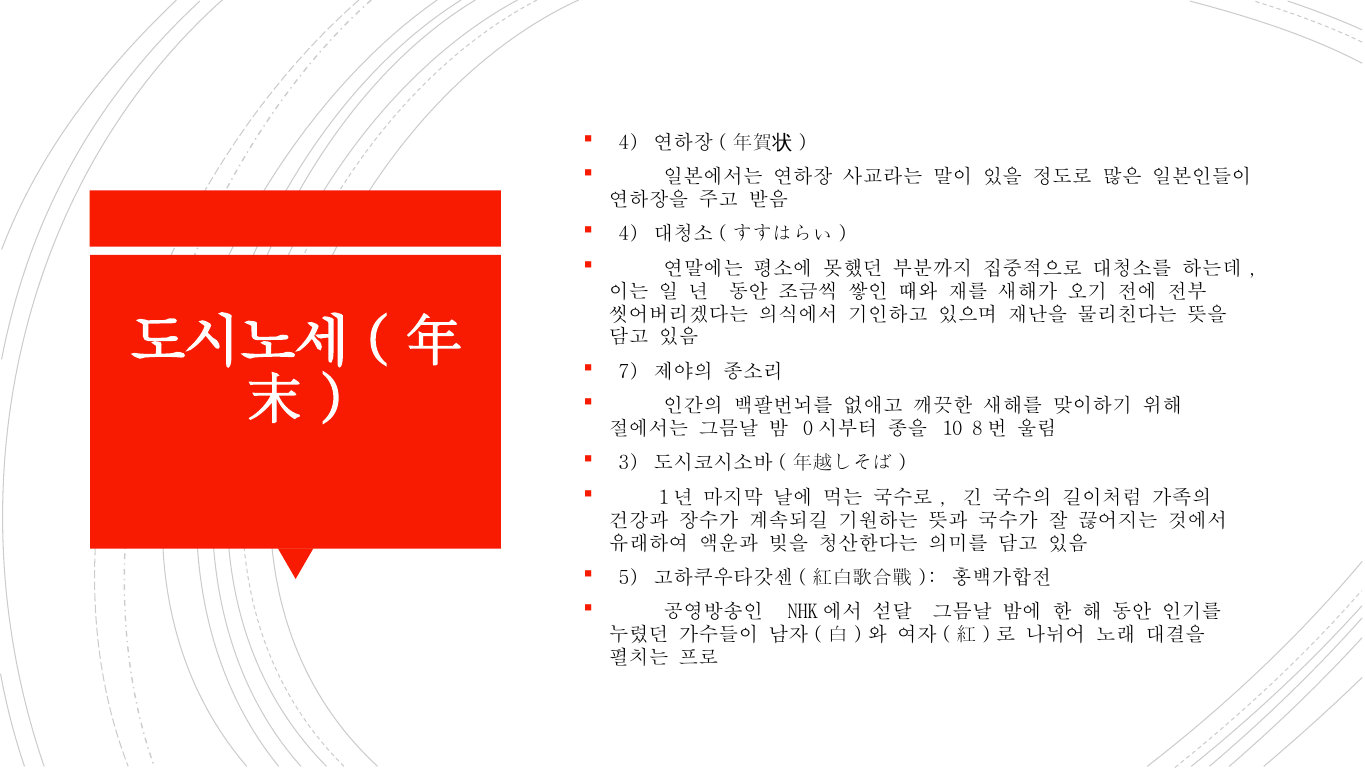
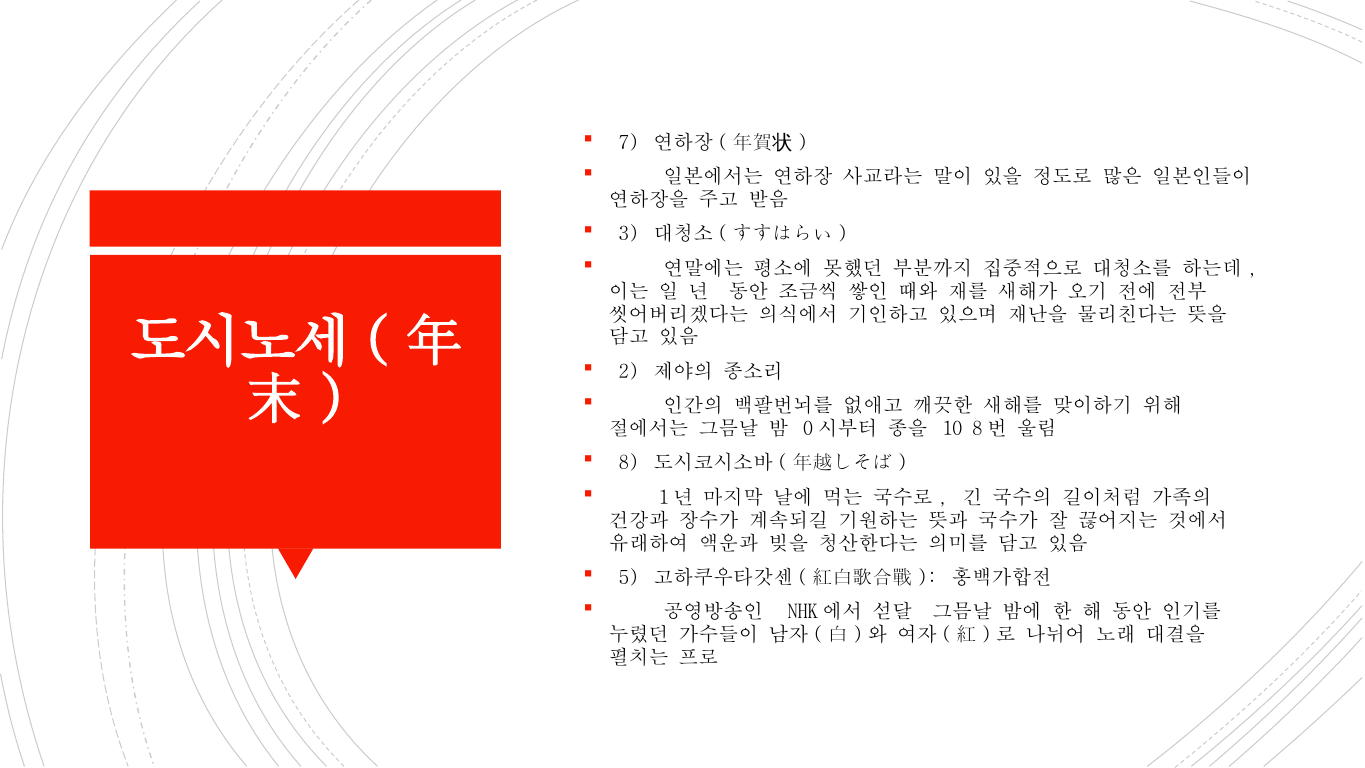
4 at (629, 143): 4 -> 7
4 at (629, 234): 4 -> 3
7: 7 -> 2
3: 3 -> 8
